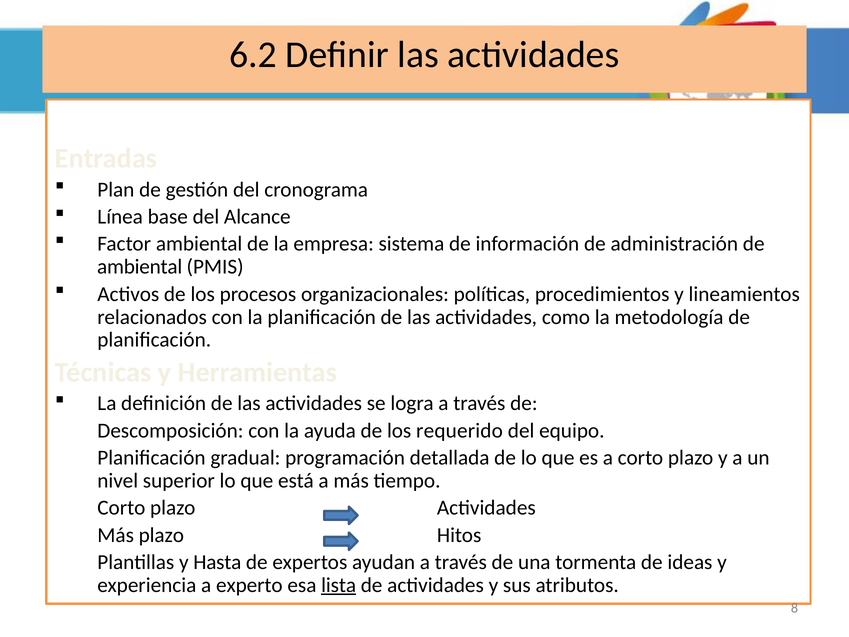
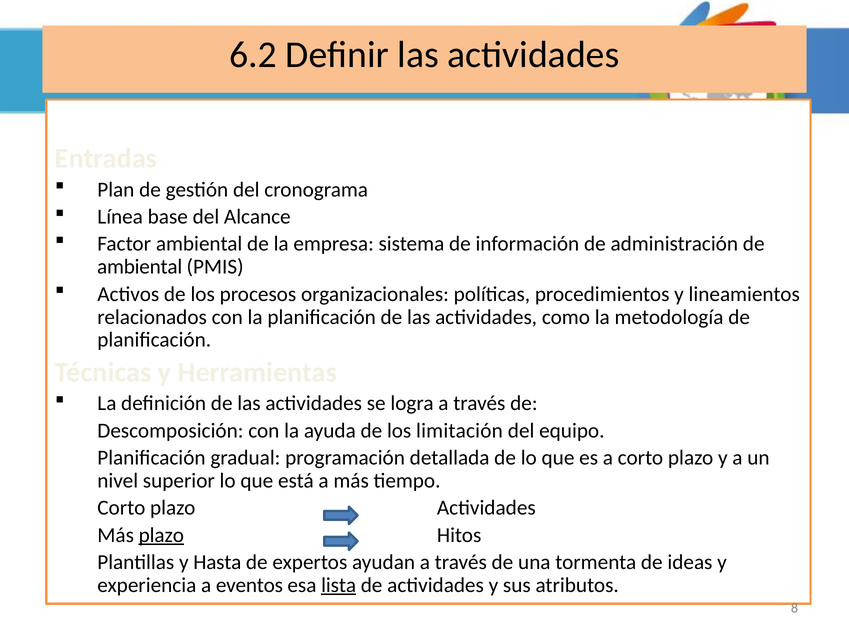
requerido: requerido -> limitación
plazo at (161, 535) underline: none -> present
experto: experto -> eventos
